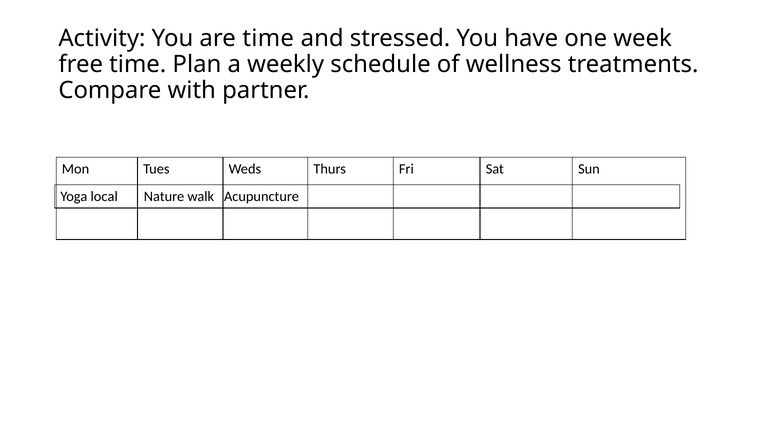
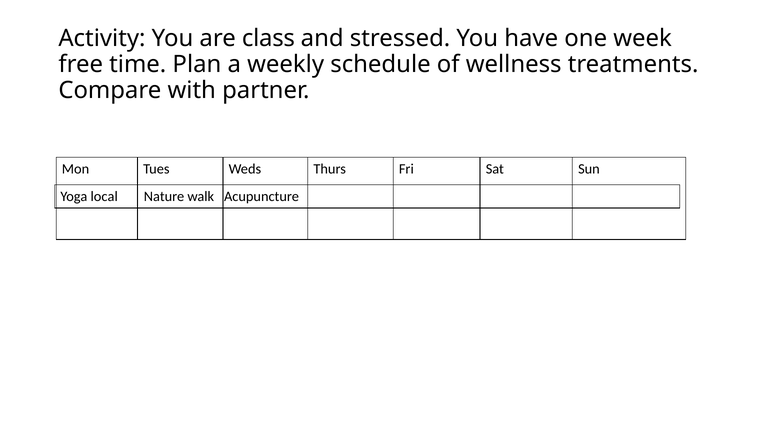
are time: time -> class
